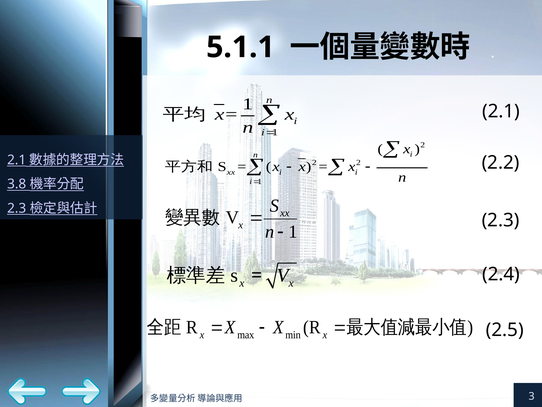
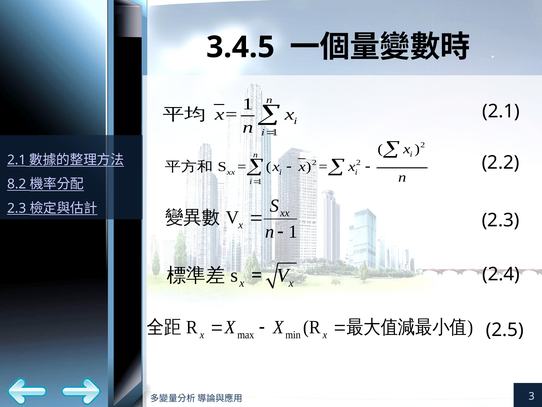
5.1.1: 5.1.1 -> 3.4.5
3.8: 3.8 -> 8.2
